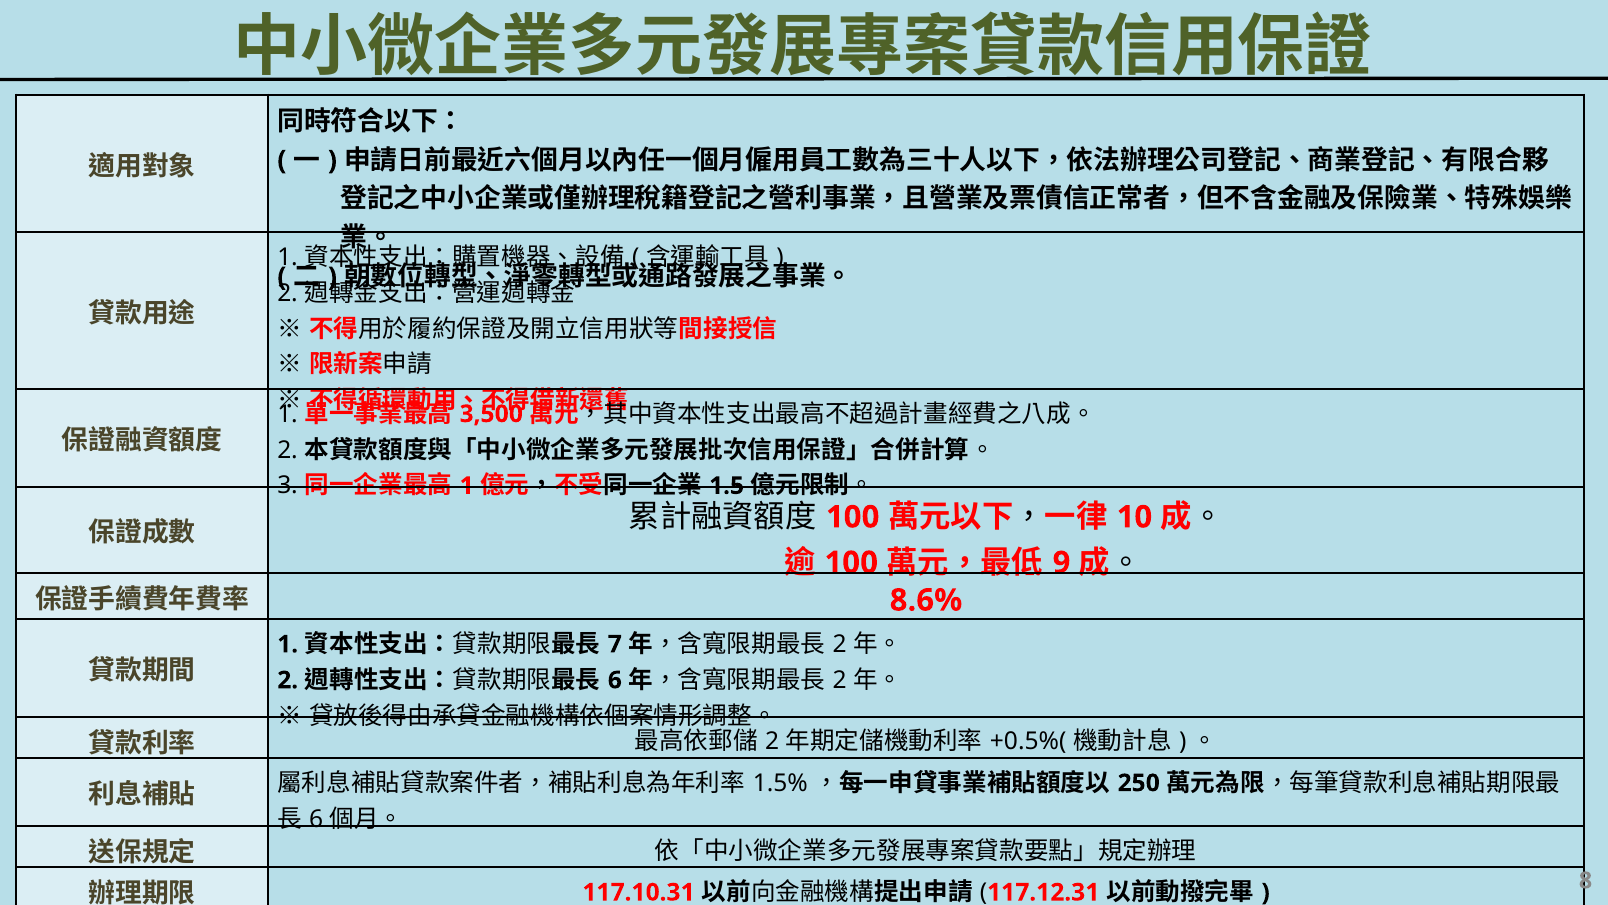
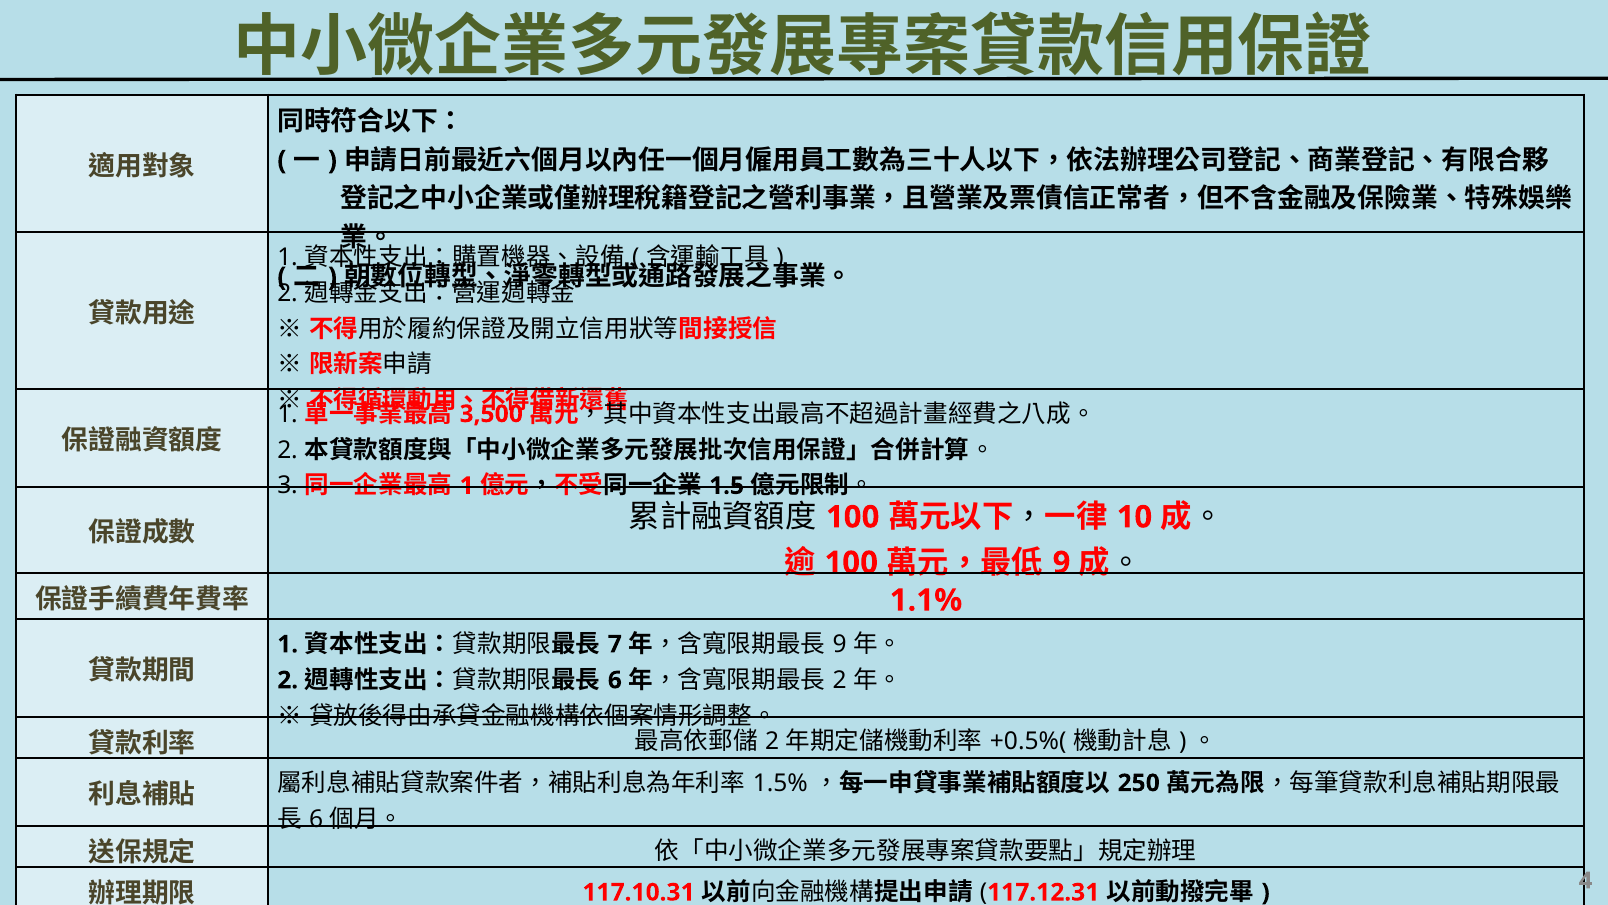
8.6%: 8.6% -> 1.1%
2 at (840, 644): 2 -> 9
8: 8 -> 4
